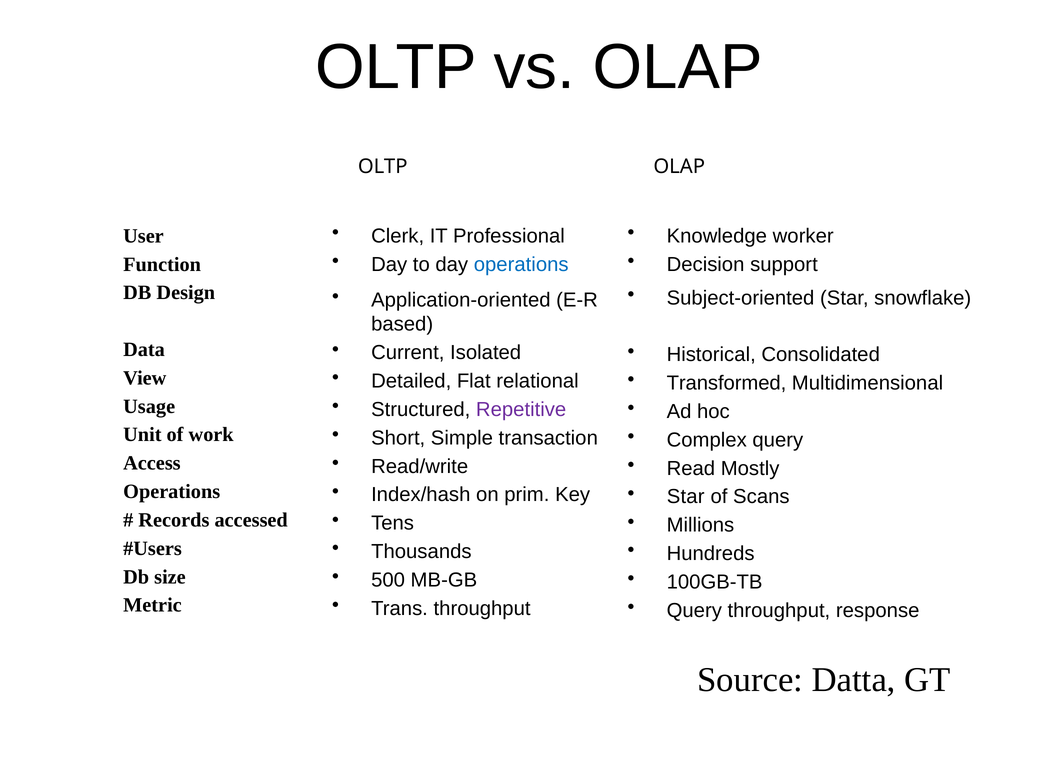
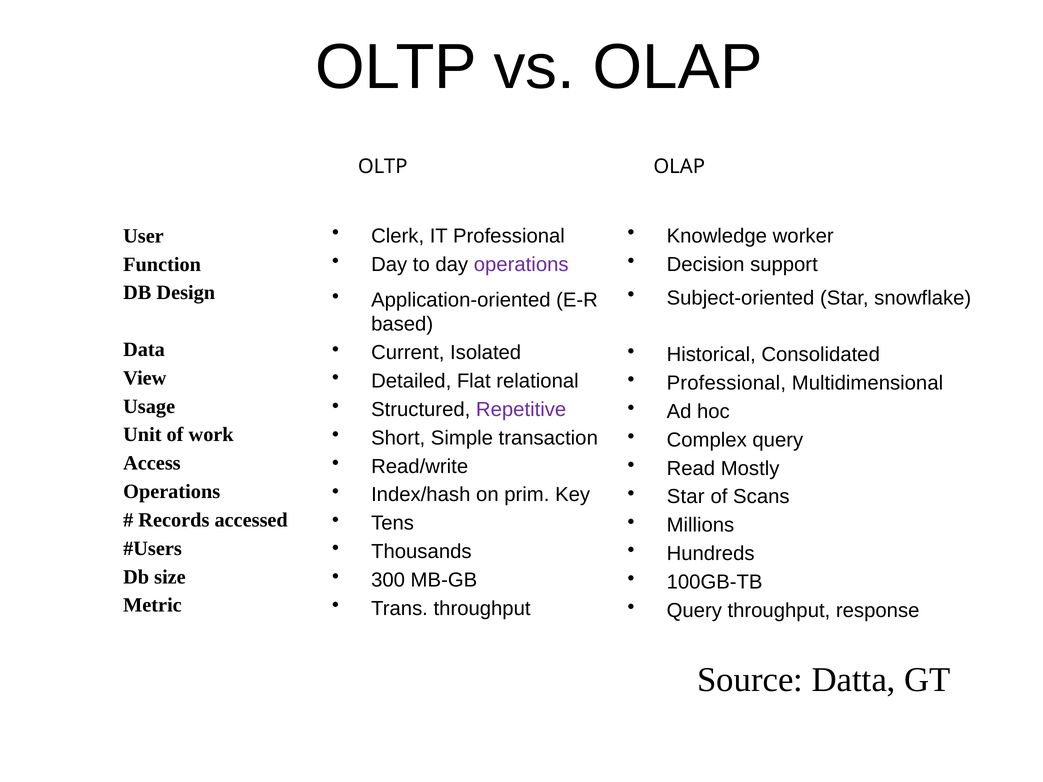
operations at (521, 265) colour: blue -> purple
Transformed at (726, 383): Transformed -> Professional
500: 500 -> 300
